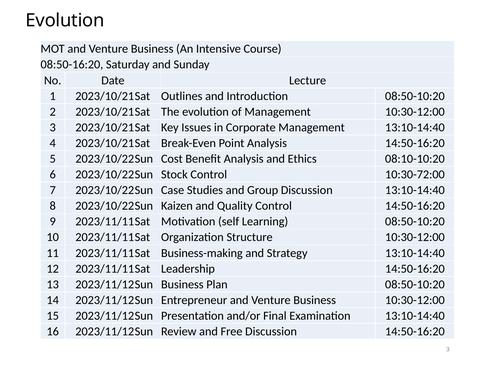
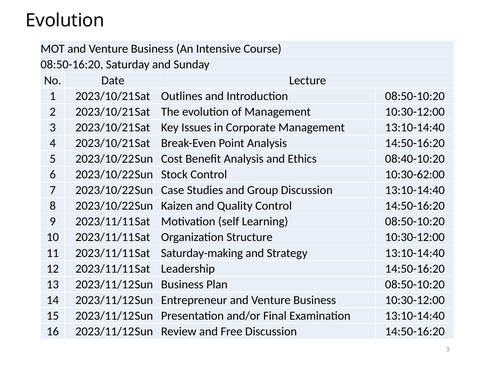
08:10-10:20: 08:10-10:20 -> 08:40-10:20
10:30-72:00: 10:30-72:00 -> 10:30-62:00
Business-making: Business-making -> Saturday-making
